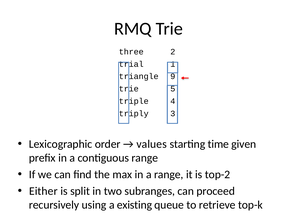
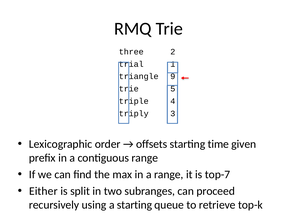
values: values -> offsets
top-2: top-2 -> top-7
a existing: existing -> starting
